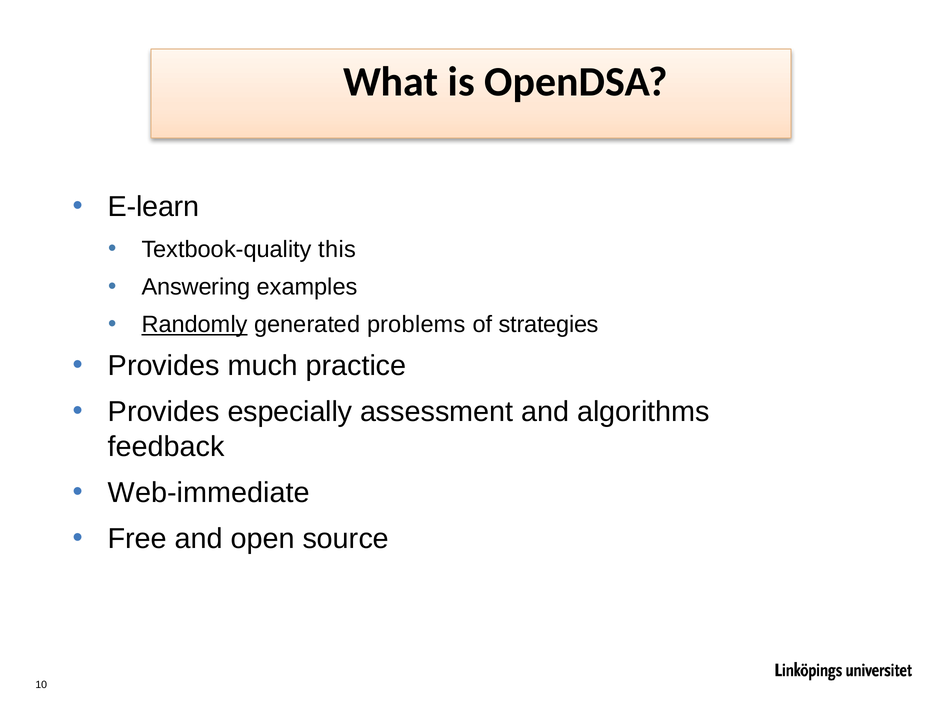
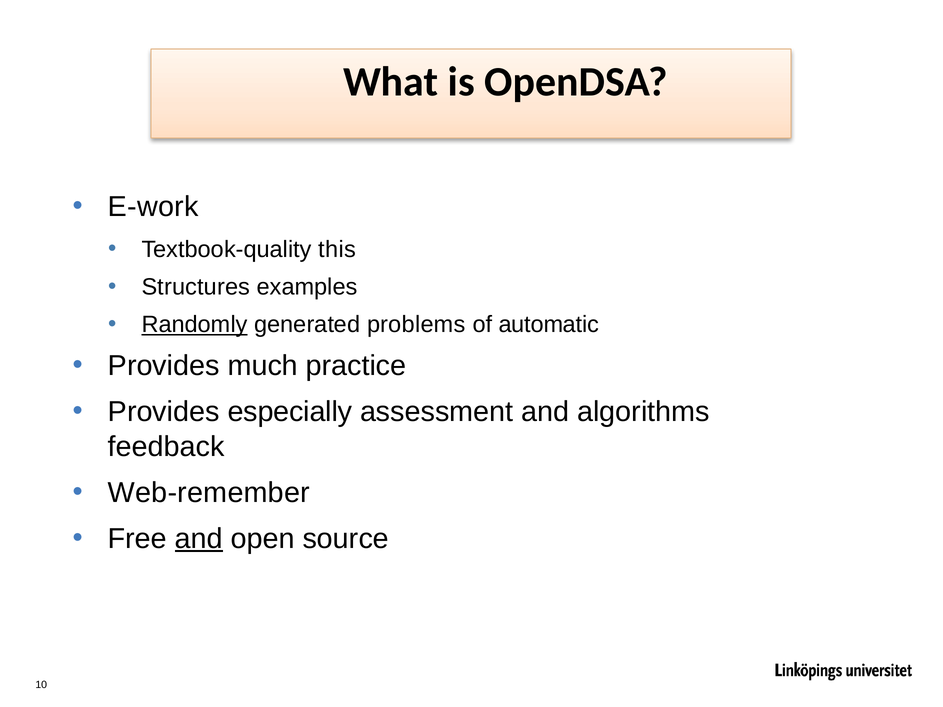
E-learn: E-learn -> E-work
Answering: Answering -> Structures
strategies: strategies -> automatic
Web-immediate: Web-immediate -> Web-remember
and at (199, 539) underline: none -> present
